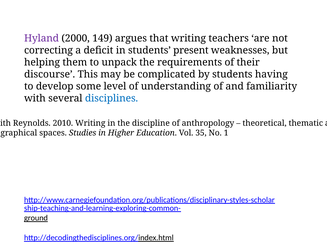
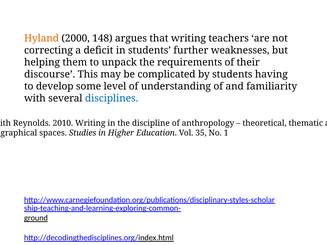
Hyland colour: purple -> orange
149: 149 -> 148
present: present -> further
